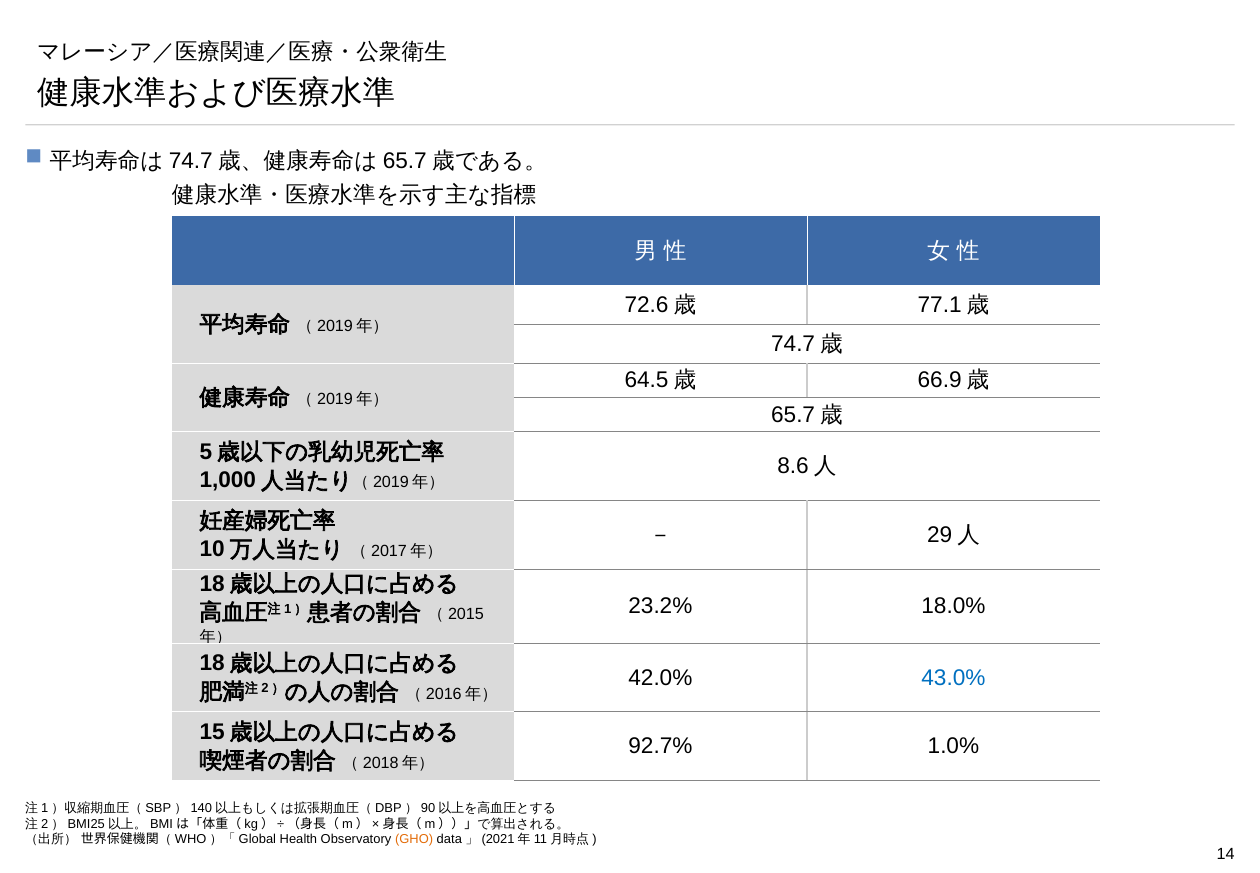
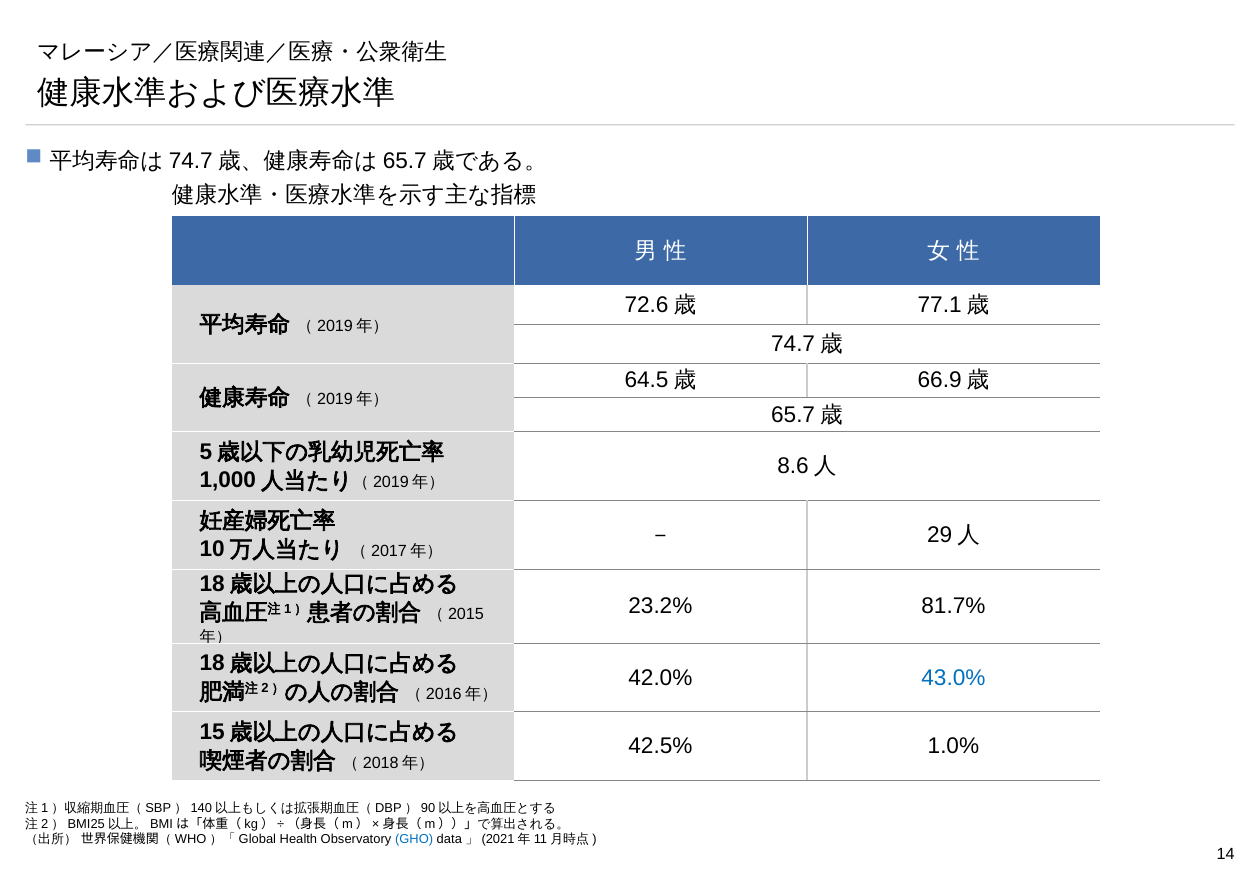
18.0%: 18.0% -> 81.7%
92.7%: 92.7% -> 42.5%
GHO colour: orange -> blue
